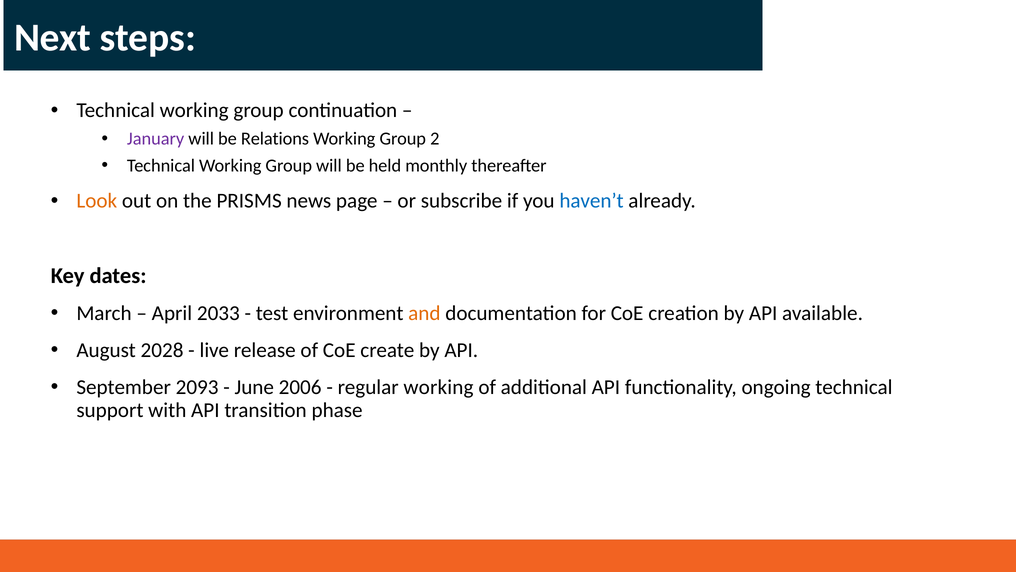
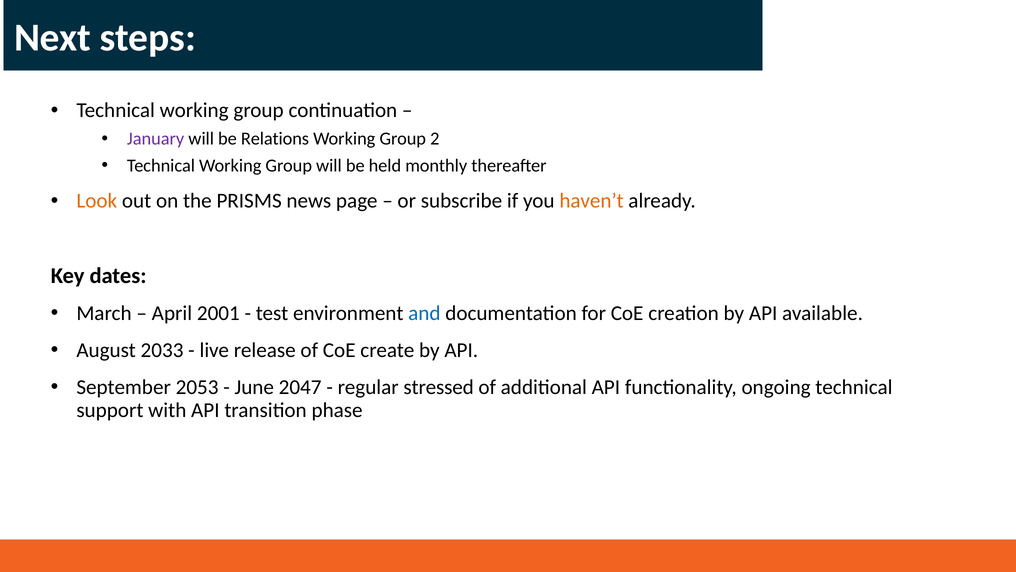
haven’t colour: blue -> orange
2033: 2033 -> 2001
and colour: orange -> blue
2028: 2028 -> 2033
2093: 2093 -> 2053
2006: 2006 -> 2047
regular working: working -> stressed
